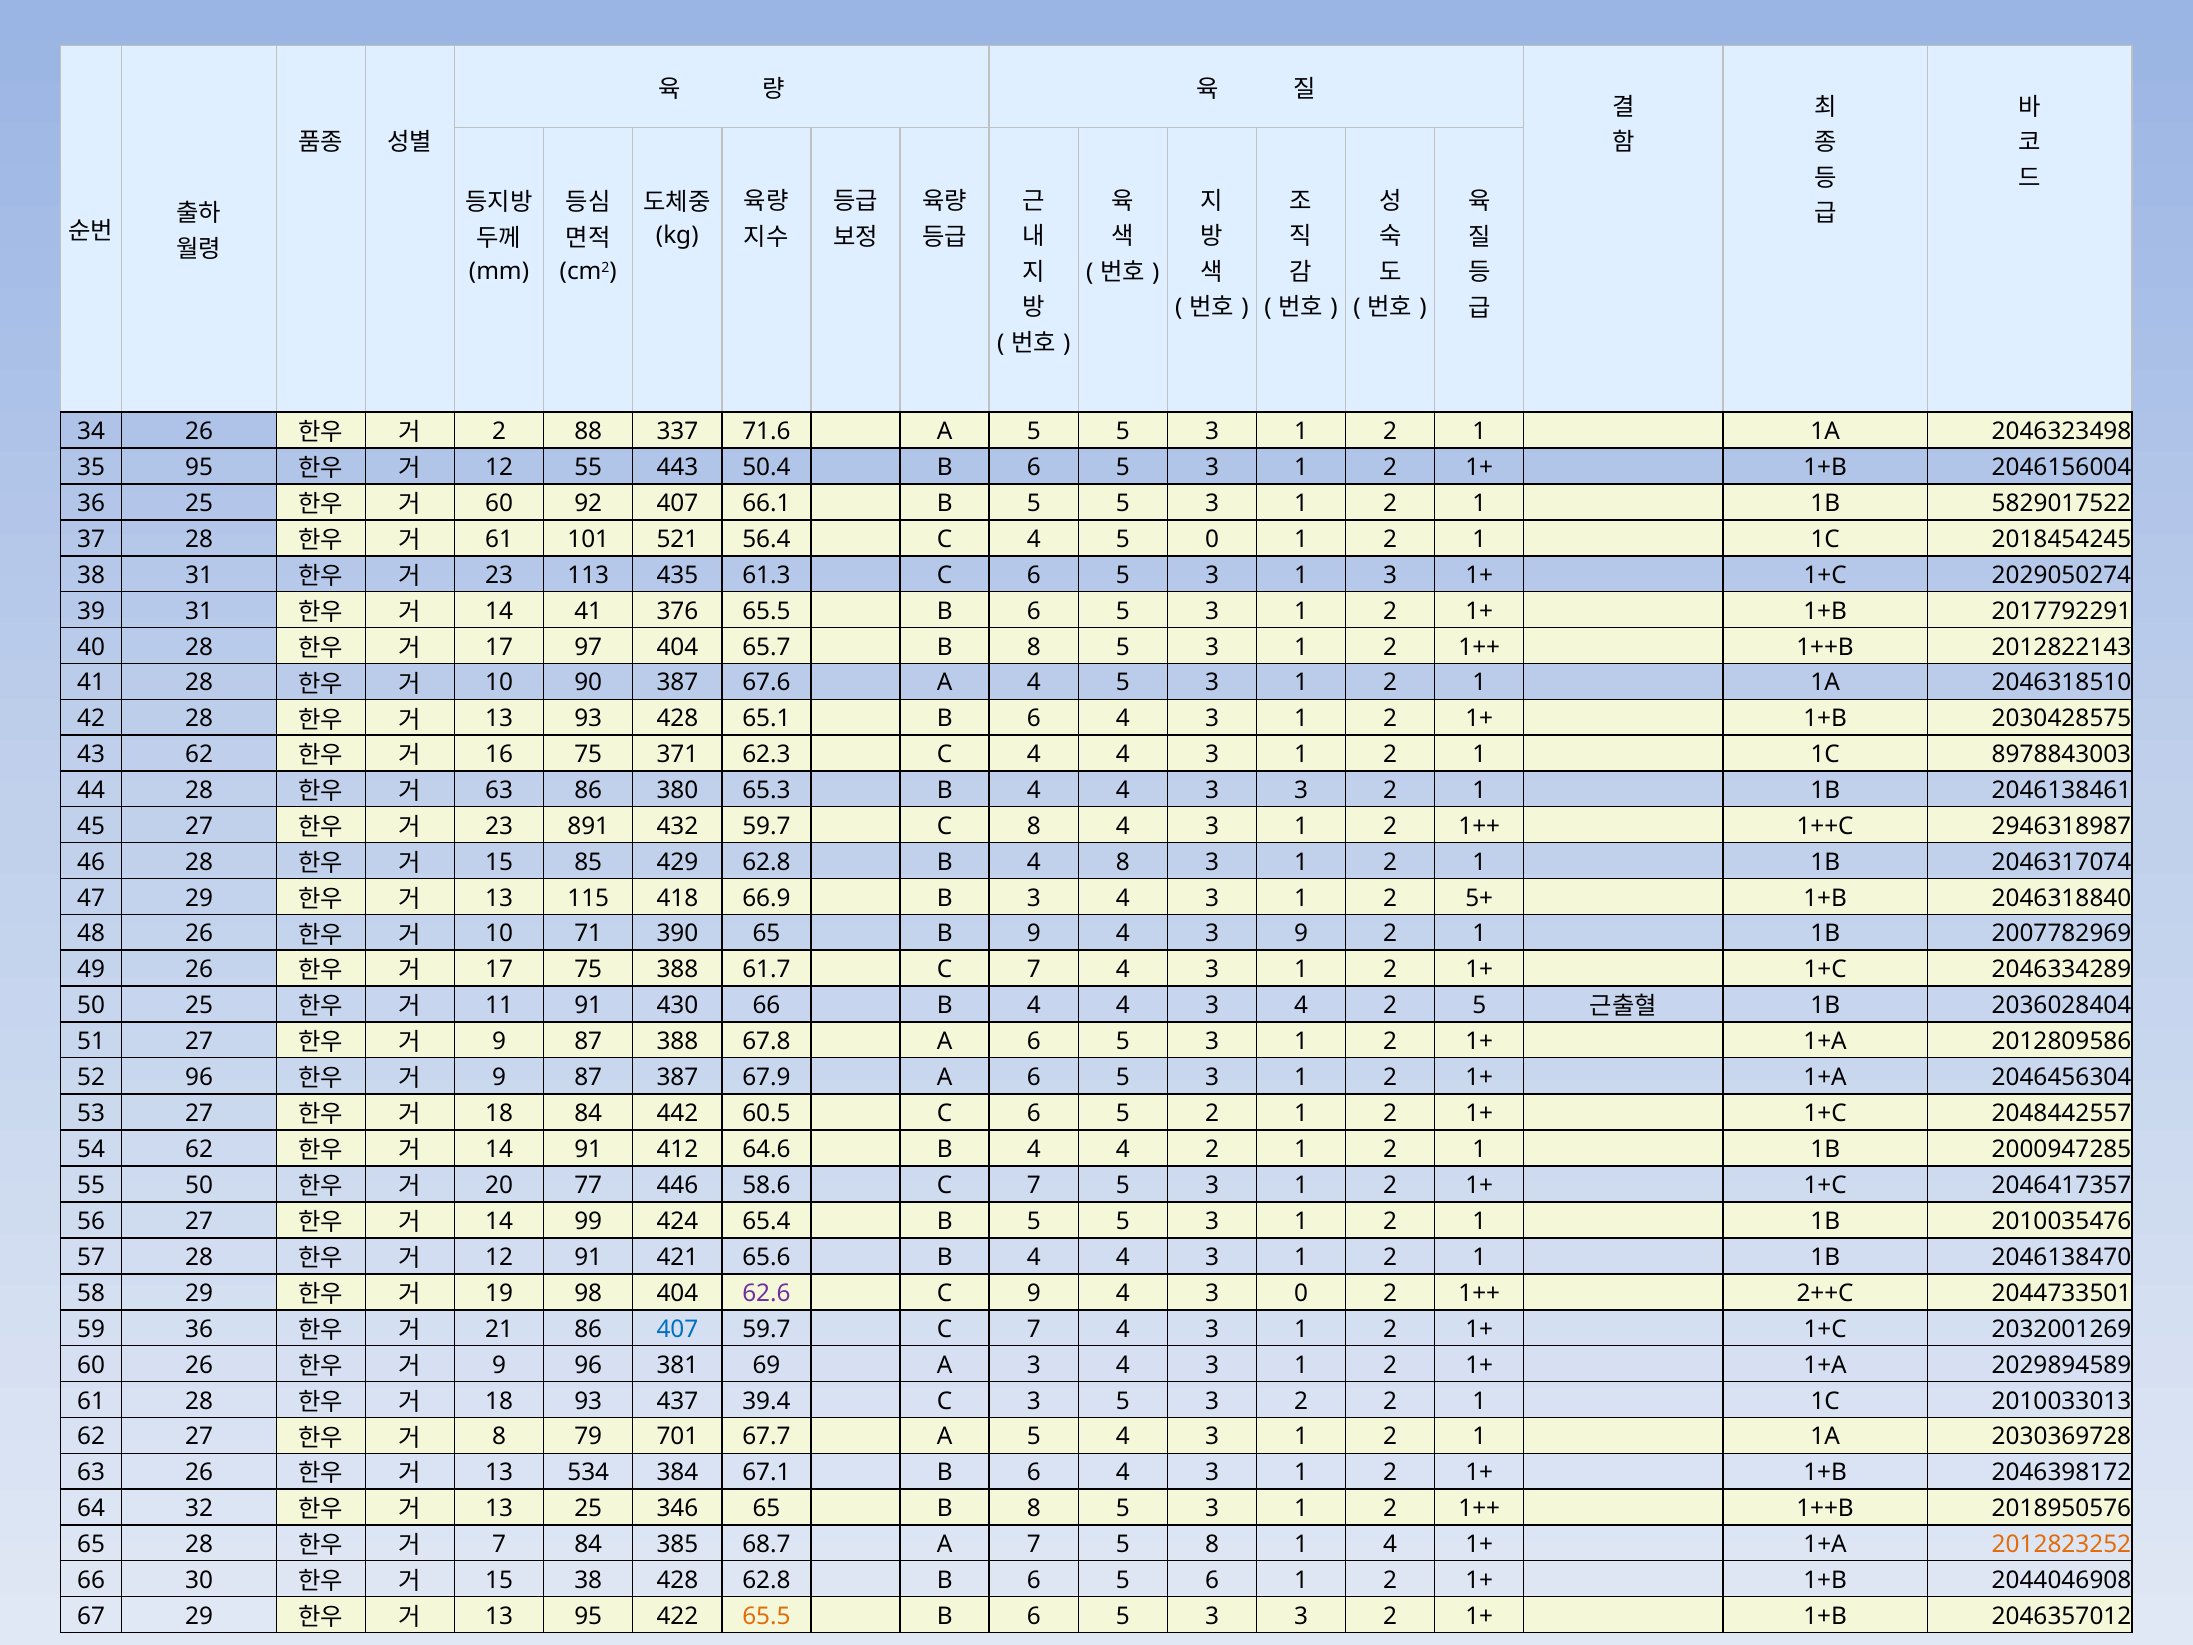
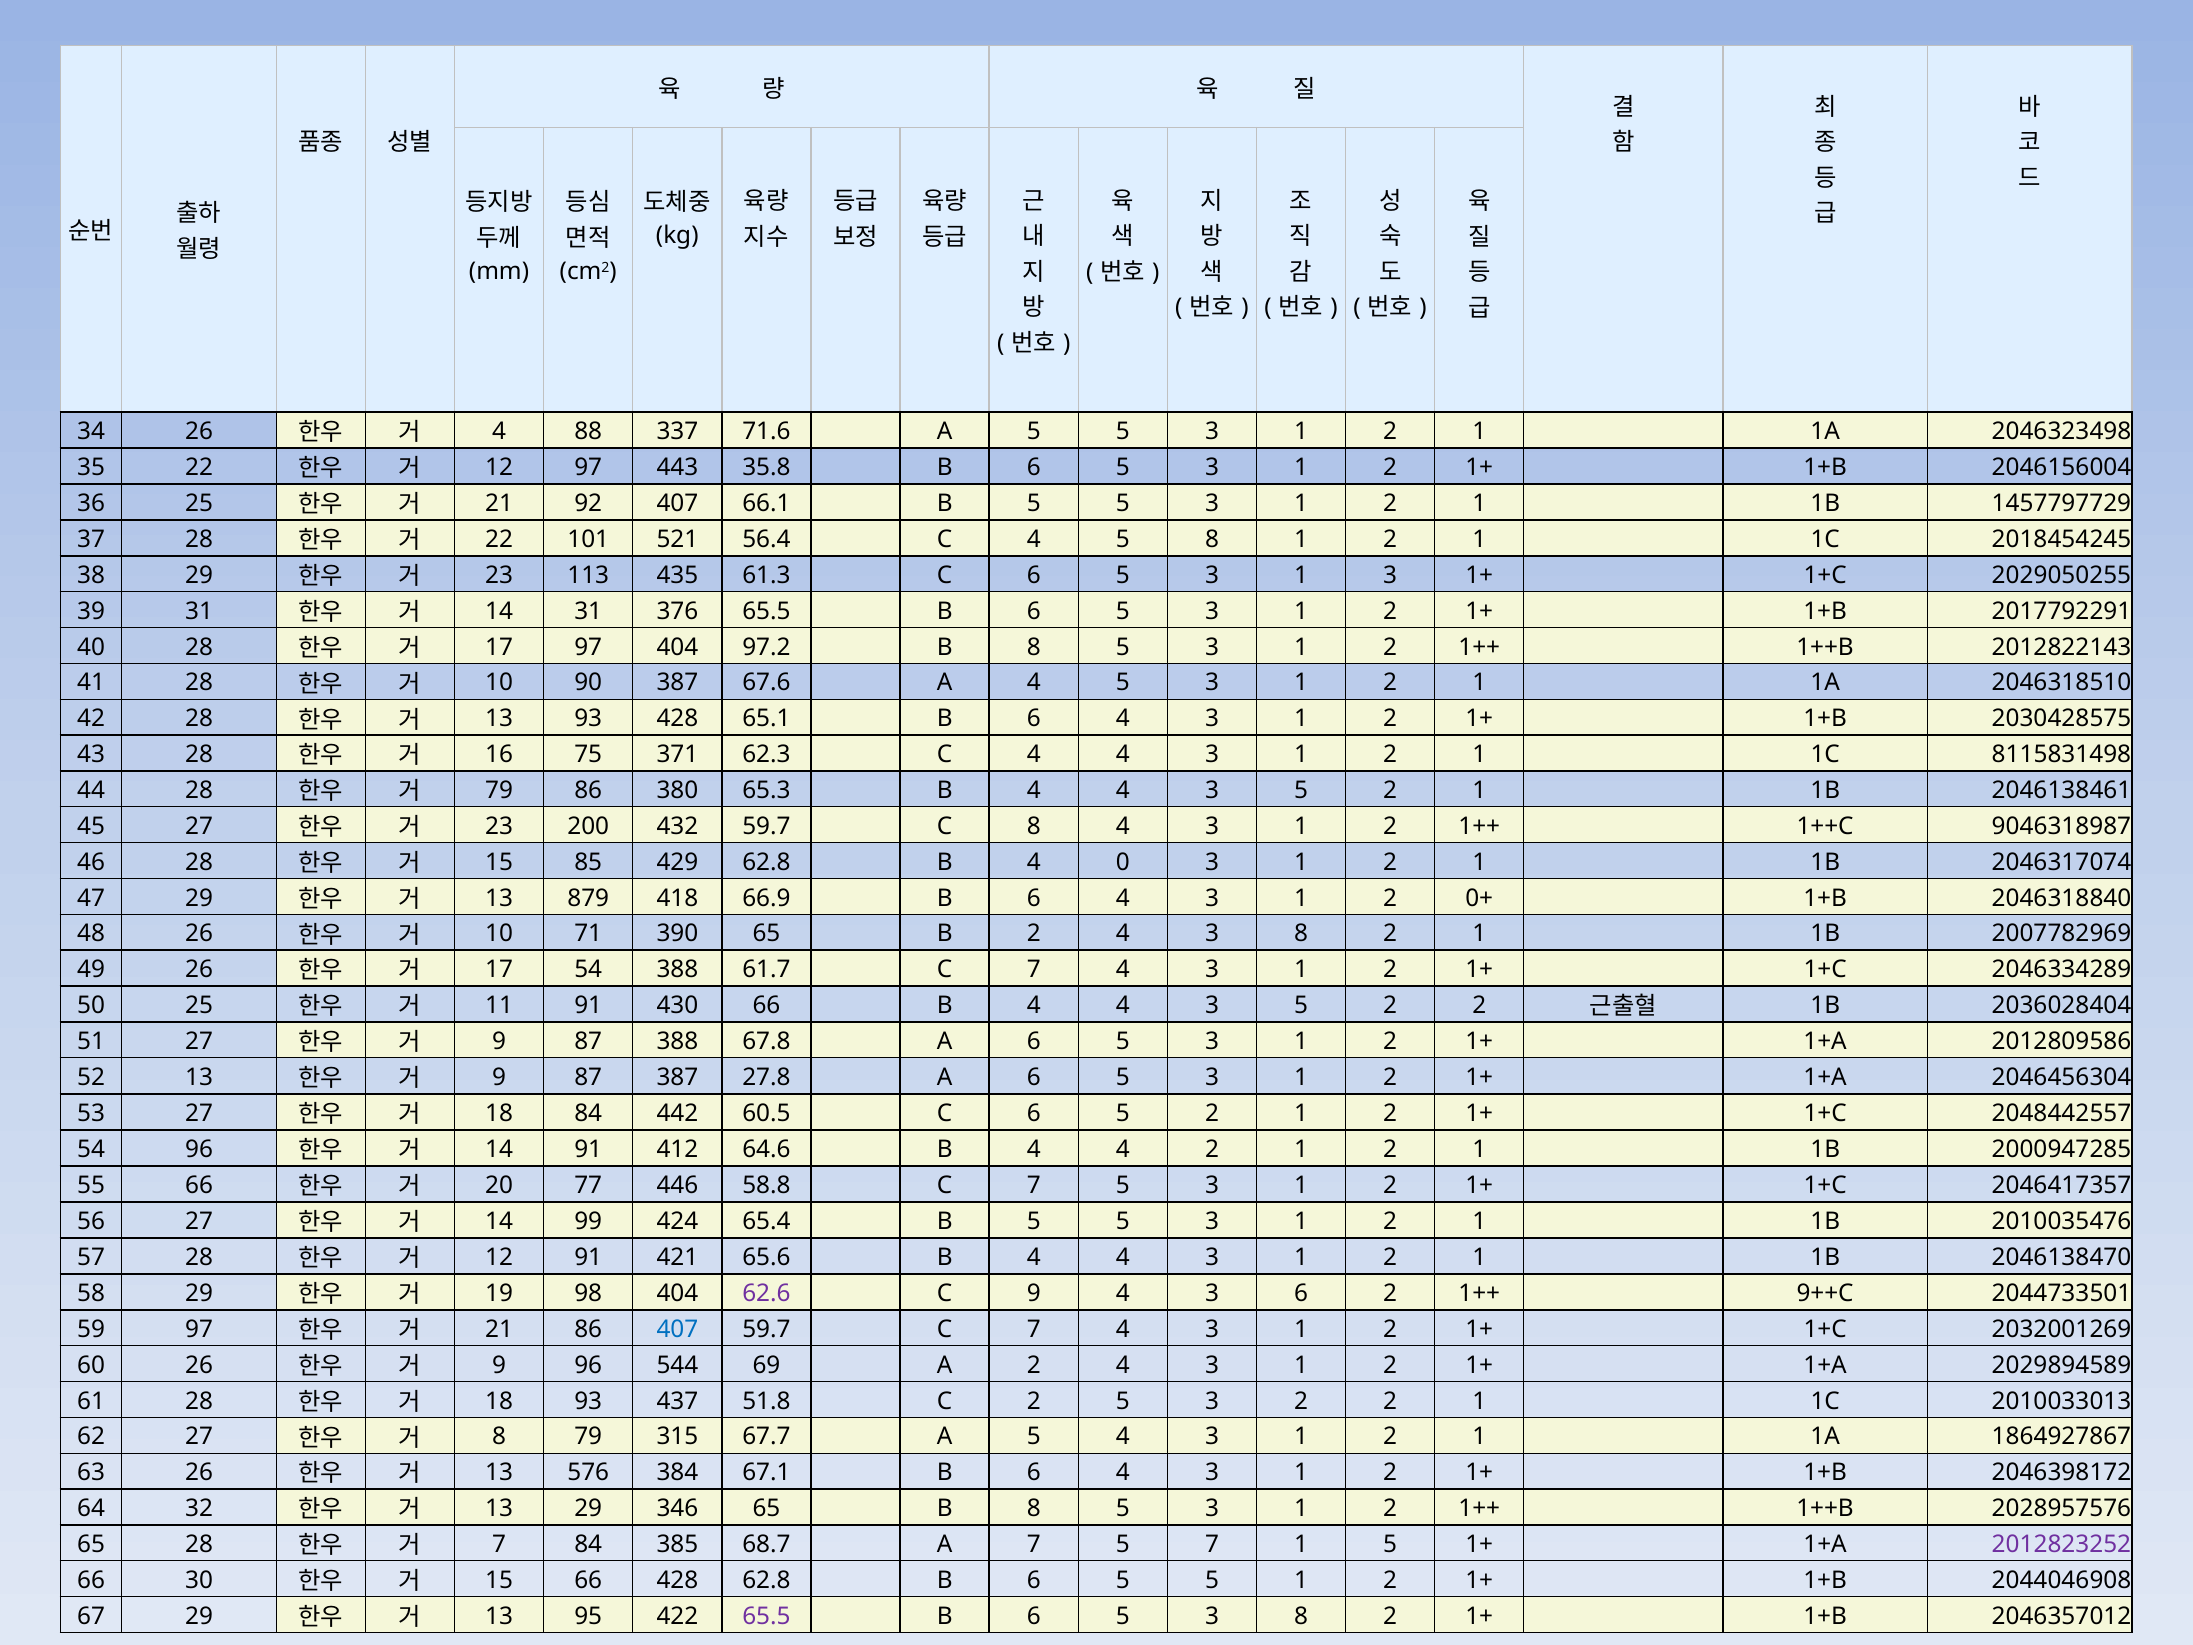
2 at (499, 431): 2 -> 4
35 95: 95 -> 22
12 55: 55 -> 97
50.4: 50.4 -> 35.8
60 at (499, 503): 60 -> 21
5829017522: 5829017522 -> 1457797729
61 at (499, 539): 61 -> 22
5 0: 0 -> 8
38 31: 31 -> 29
2029050274: 2029050274 -> 2029050255
14 41: 41 -> 31
65.7: 65.7 -> 97.2
43 62: 62 -> 28
8978843003: 8978843003 -> 8115831498
63 at (499, 790): 63 -> 79
3 at (1301, 790): 3 -> 5
891: 891 -> 200
2946318987: 2946318987 -> 9046318987
4 8: 8 -> 0
115: 115 -> 879
66.9 B 3: 3 -> 6
5+: 5+ -> 0+
B 9: 9 -> 2
4 3 9: 9 -> 8
17 75: 75 -> 54
4 at (1301, 1005): 4 -> 5
5 at (1479, 1005): 5 -> 2
52 96: 96 -> 13
67.9: 67.9 -> 27.8
54 62: 62 -> 96
55 50: 50 -> 66
58.6: 58.6 -> 58.8
3 0: 0 -> 6
2++C: 2++C -> 9++C
59 36: 36 -> 97
381: 381 -> 544
A 3: 3 -> 2
39.4: 39.4 -> 51.8
C 3: 3 -> 2
701: 701 -> 315
2030369728: 2030369728 -> 1864927867
534: 534 -> 576
13 25: 25 -> 29
2018950576: 2018950576 -> 2028957576
5 8: 8 -> 7
1 4: 4 -> 5
2012823252 colour: orange -> purple
15 38: 38 -> 66
6 5 6: 6 -> 5
65.5 at (766, 1616) colour: orange -> purple
5 3 3: 3 -> 8
